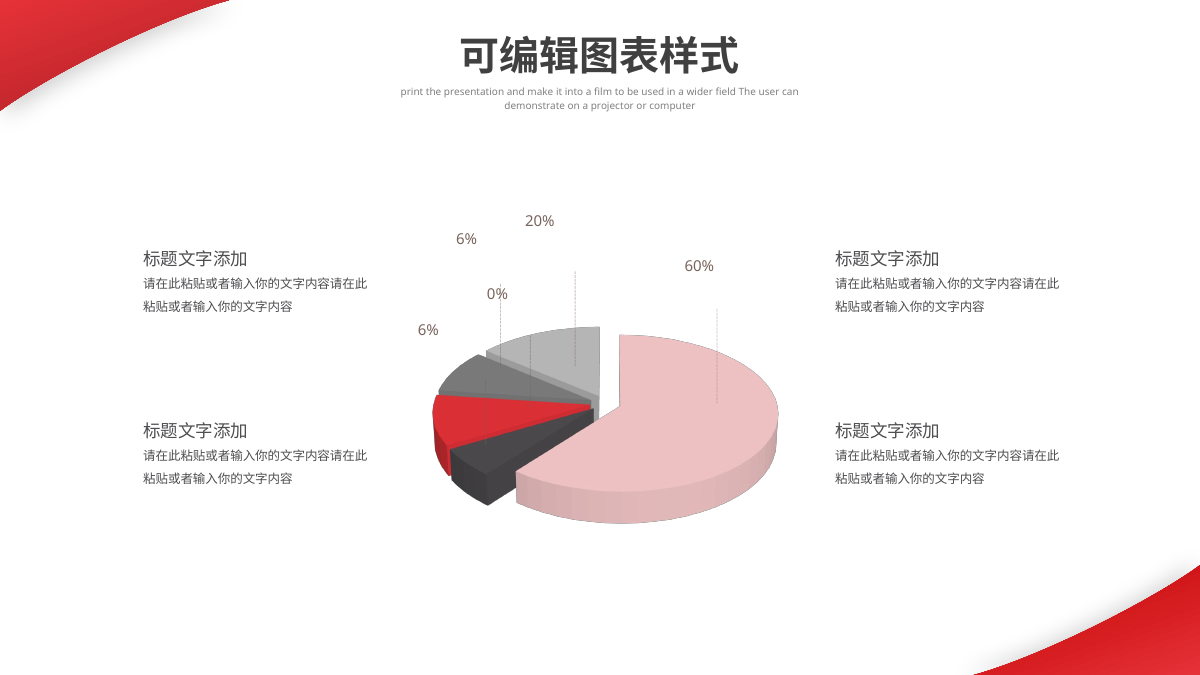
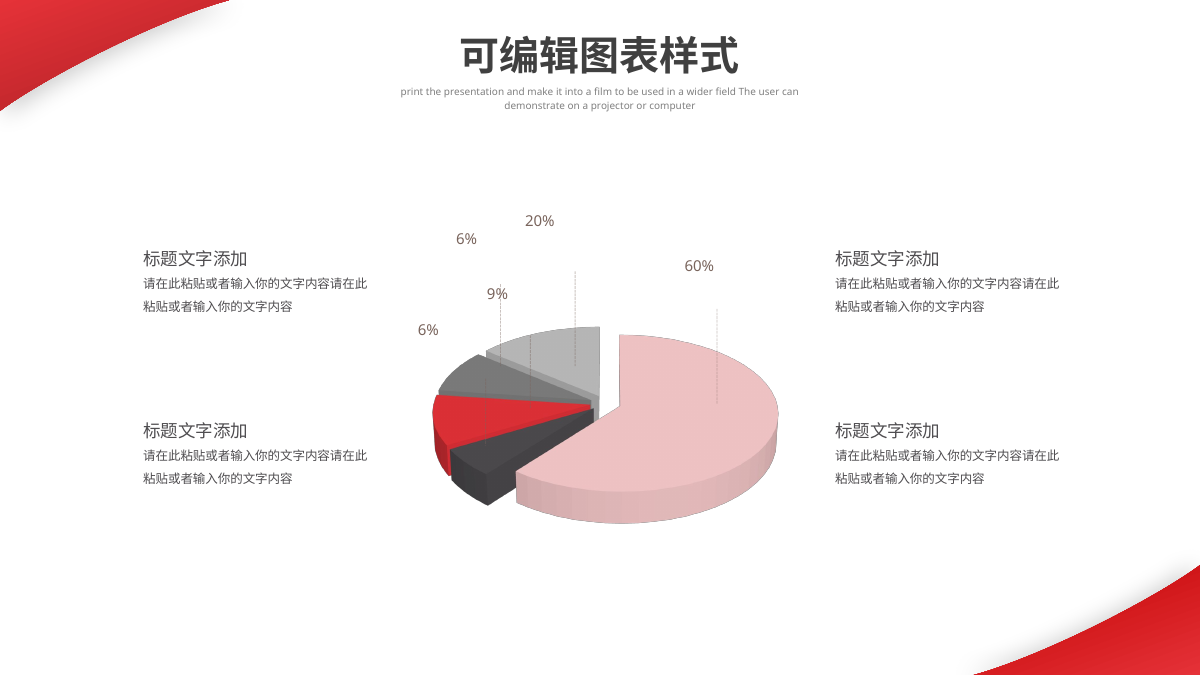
0%: 0% -> 9%
